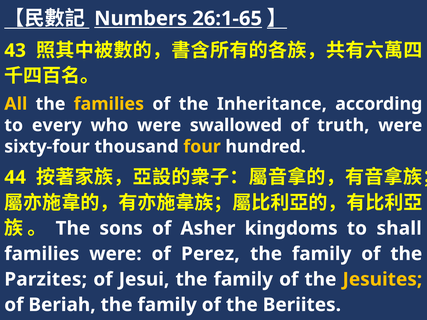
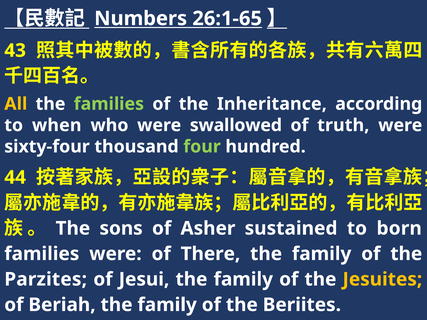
families at (109, 104) colour: yellow -> light green
every: every -> when
four colour: yellow -> light green
kingdoms: kingdoms -> sustained
shall: shall -> born
Perez: Perez -> There
